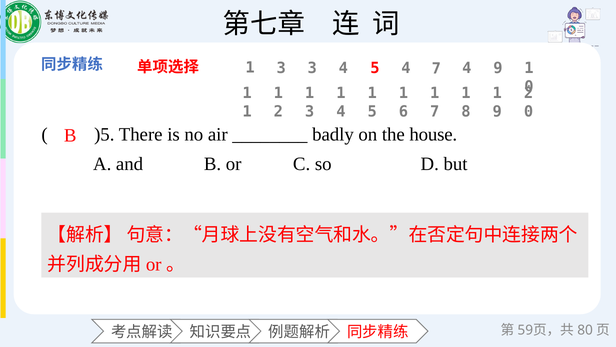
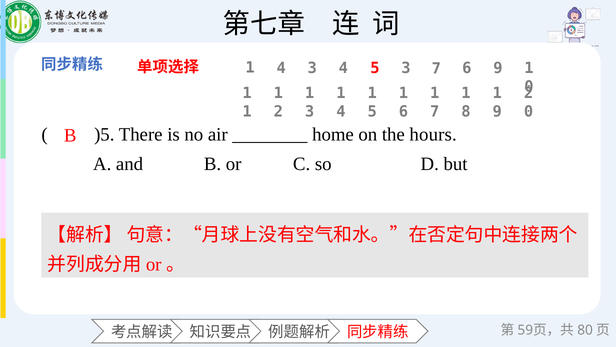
3 at (281, 68): 3 -> 4
5 4: 4 -> 3
7 4: 4 -> 6
badly: badly -> home
house: house -> hours
